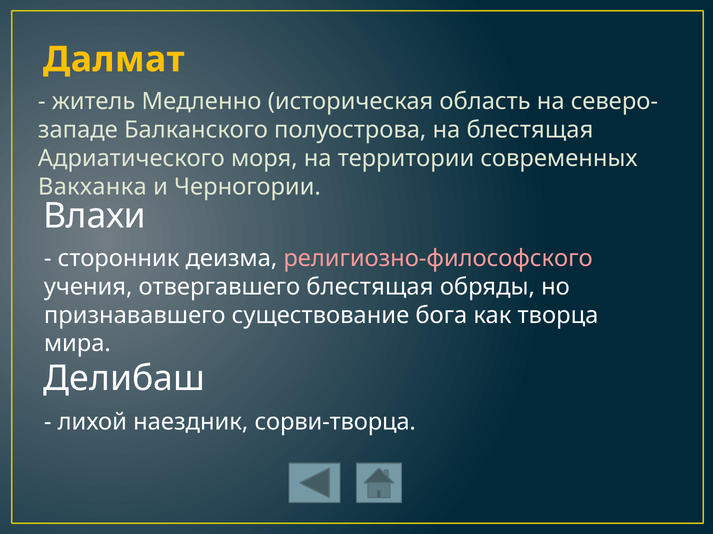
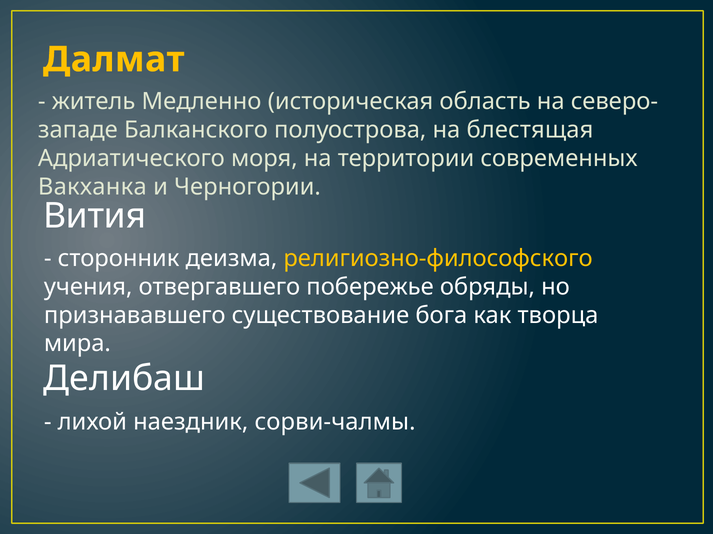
Влахи: Влахи -> Вития
религиозно-философского colour: pink -> yellow
отвергавшего блестящая: блестящая -> побережье
сорви-творца: сорви-творца -> сорви-чалмы
